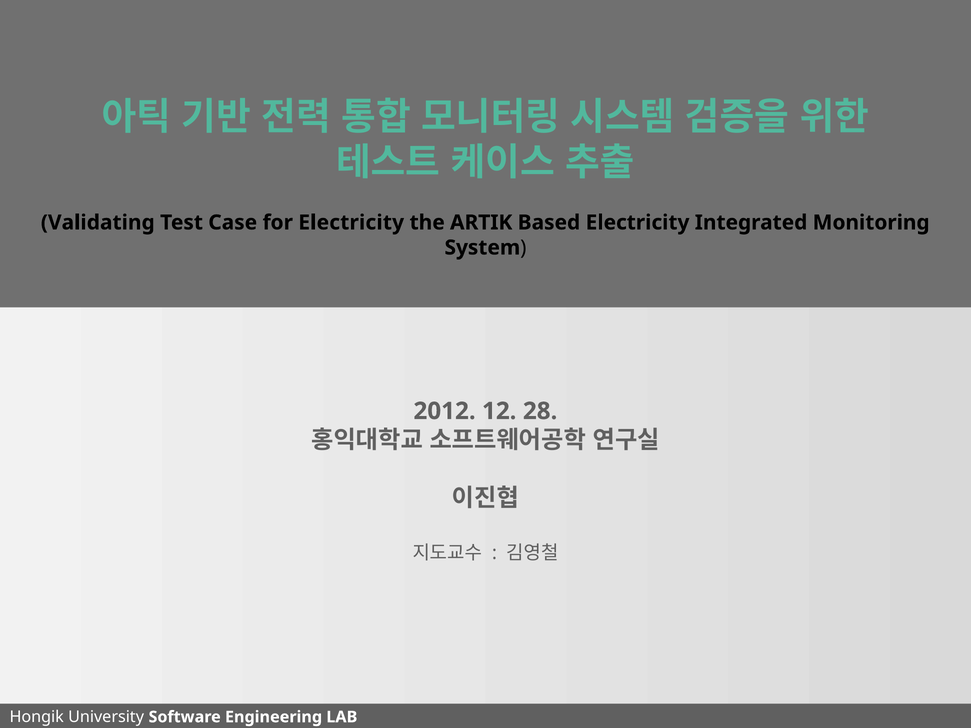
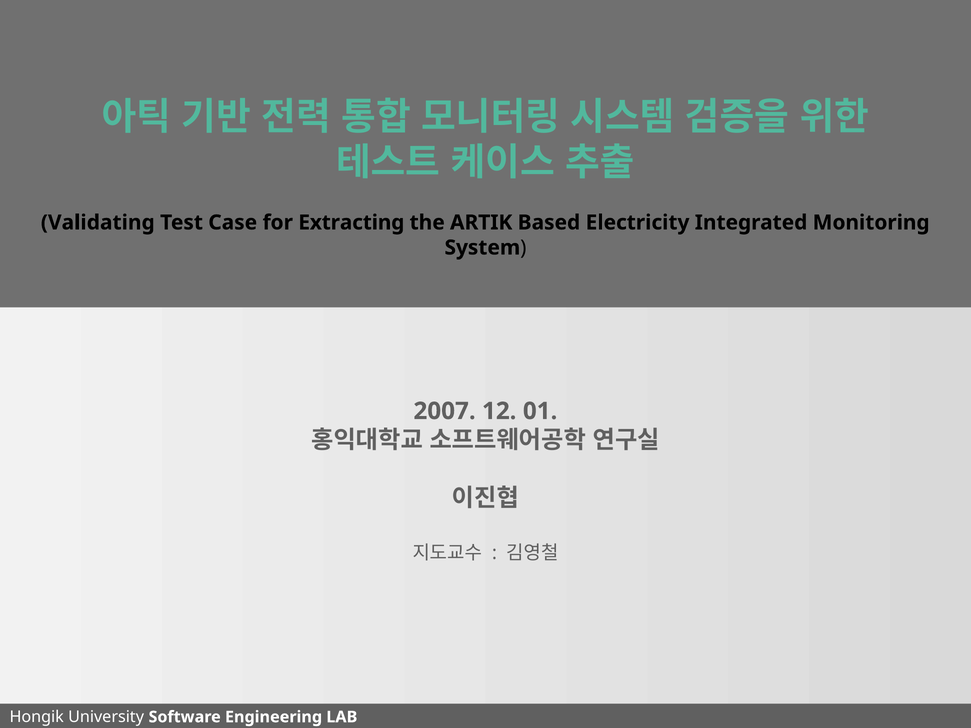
for Electricity: Electricity -> Extracting
2012: 2012 -> 2007
28: 28 -> 01
